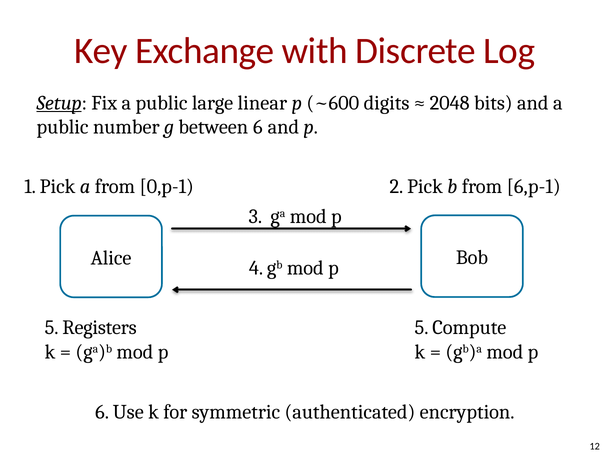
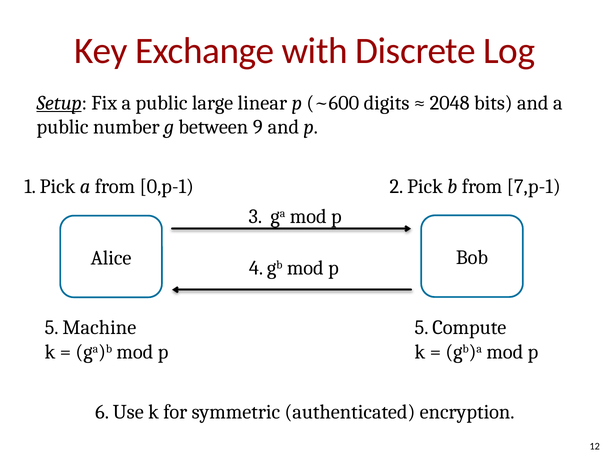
between 6: 6 -> 9
6,p-1: 6,p-1 -> 7,p-1
Registers: Registers -> Machine
